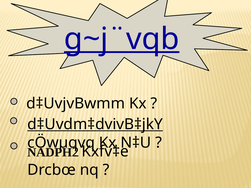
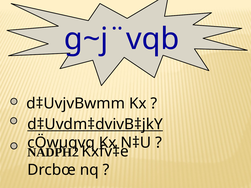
g~j¨vqb underline: present -> none
